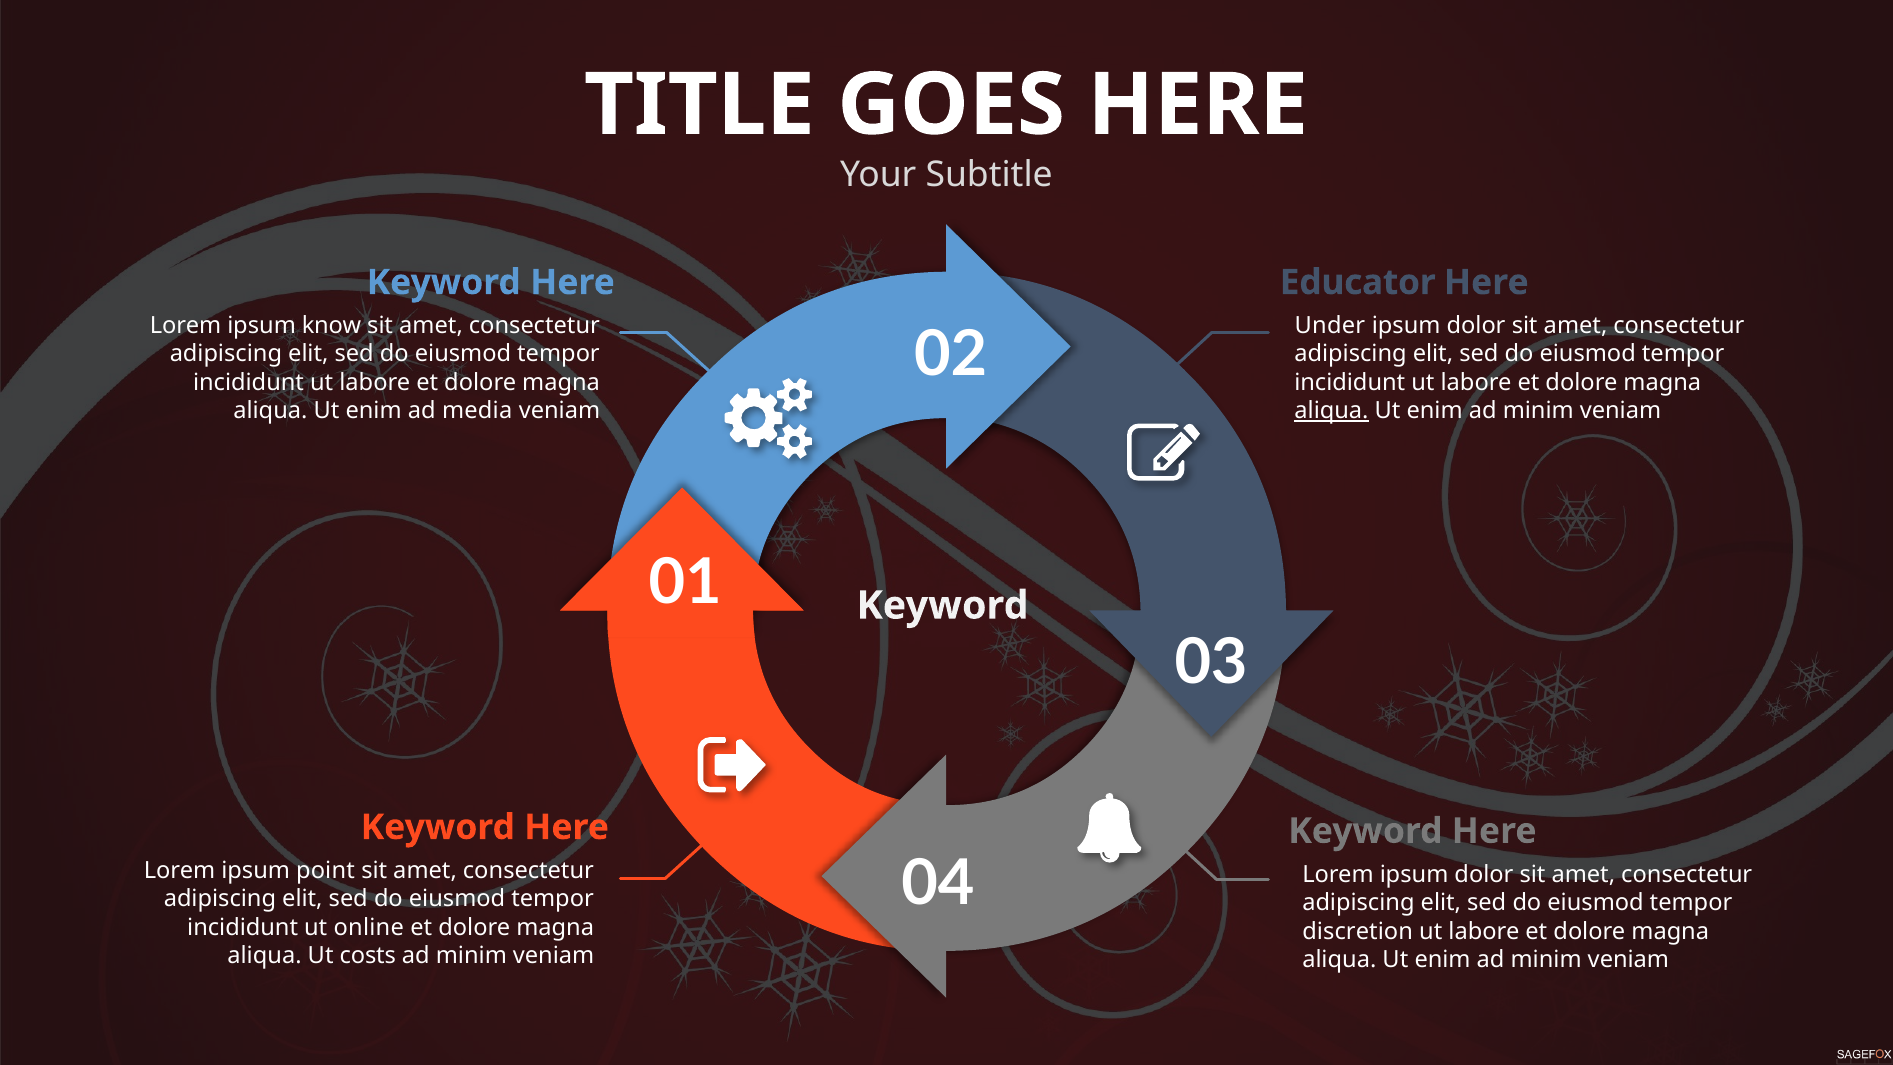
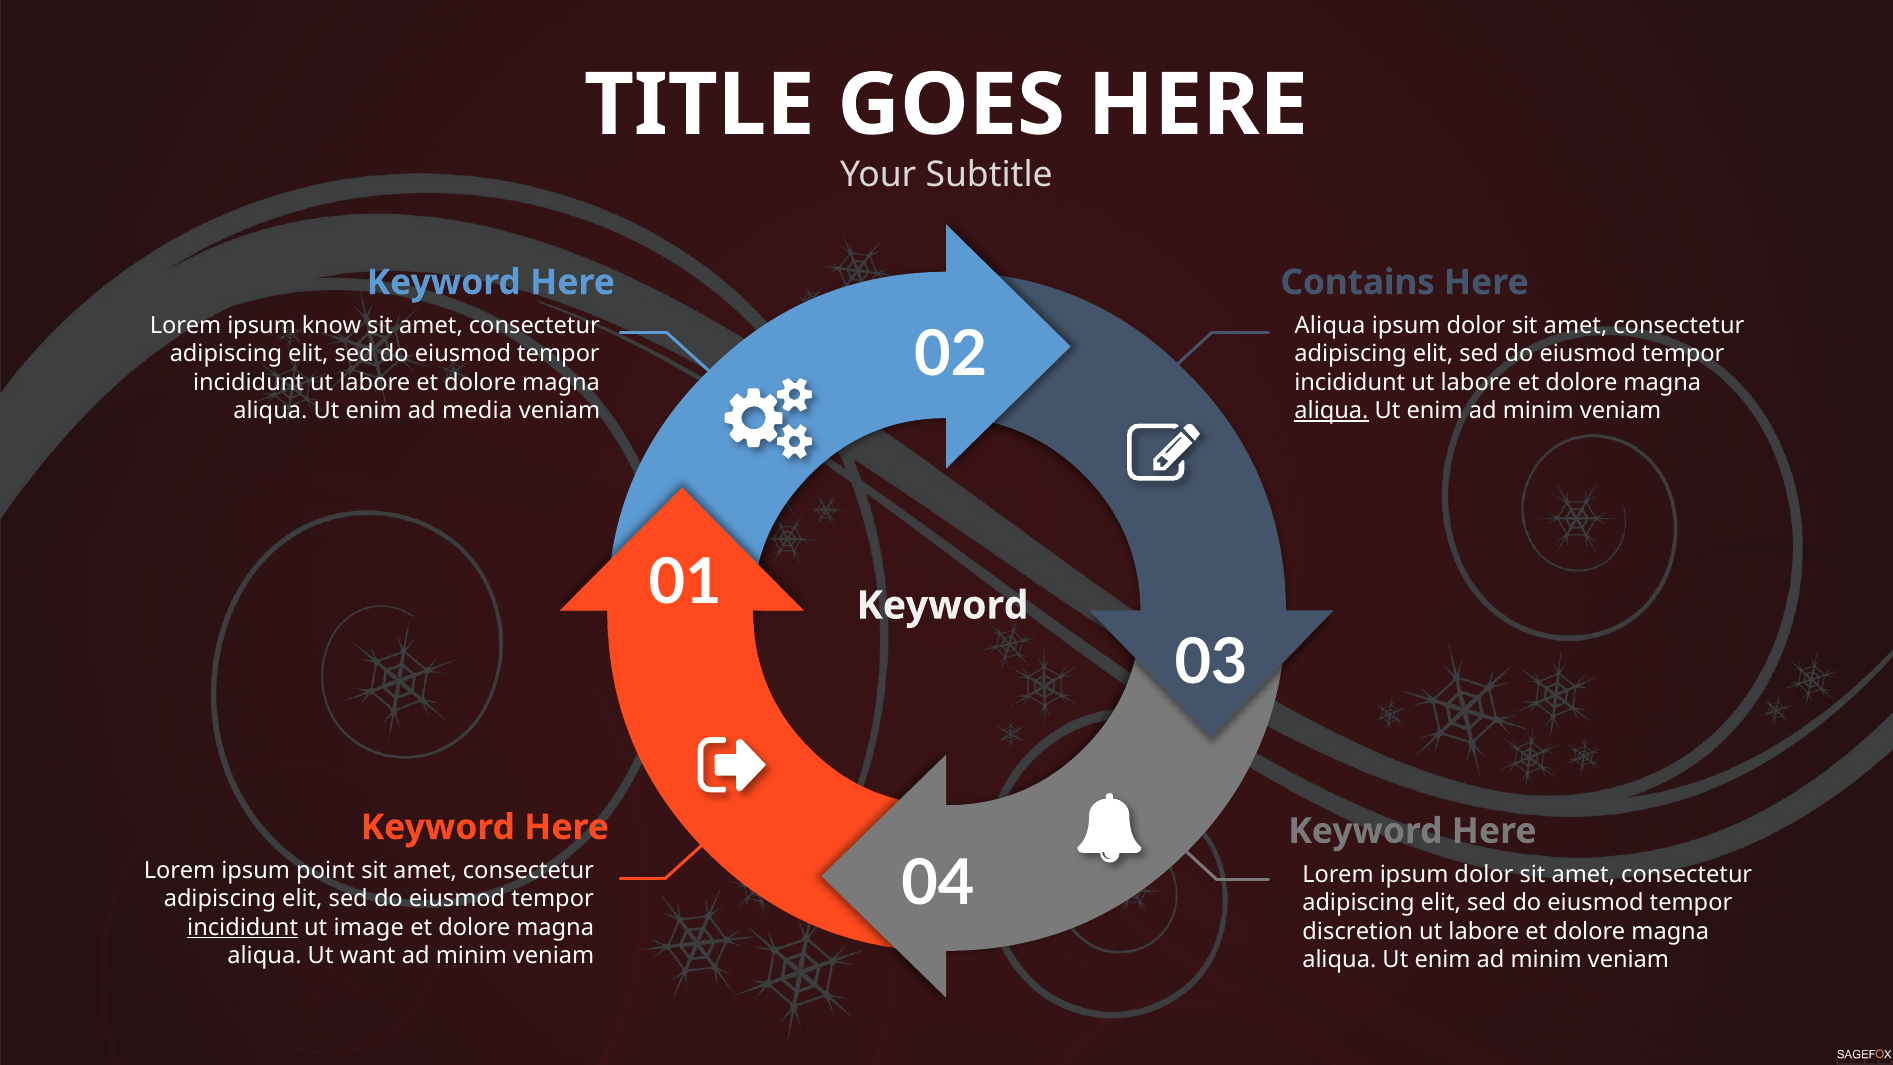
Educator: Educator -> Contains
Under at (1330, 326): Under -> Aliqua
incididunt at (243, 927) underline: none -> present
online: online -> image
costs: costs -> want
